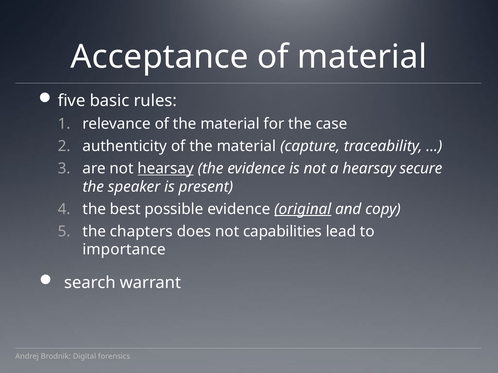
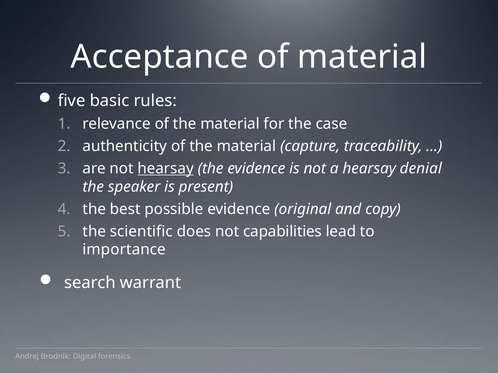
secure: secure -> denial
original underline: present -> none
chapters: chapters -> scientific
